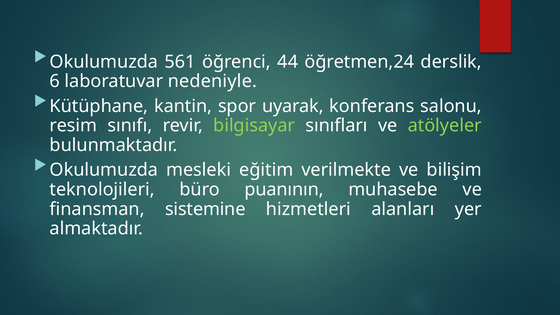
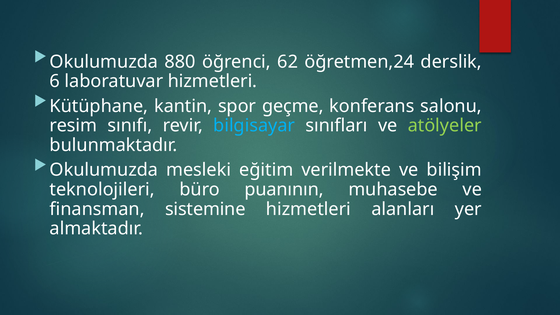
561: 561 -> 880
44: 44 -> 62
laboratuvar nedeniyle: nedeniyle -> hizmetleri
uyarak: uyarak -> geçme
bilgisayar colour: light green -> light blue
